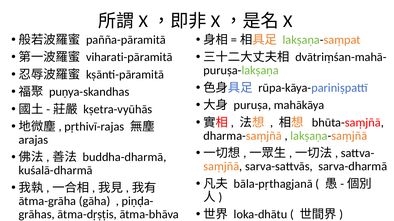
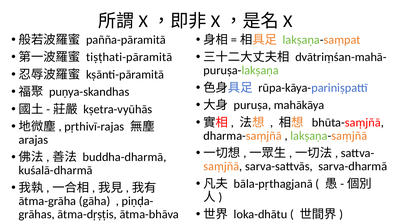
viharati-pāramitā: viharati-pāramitā -> tiṣṭhati-pāramitā
